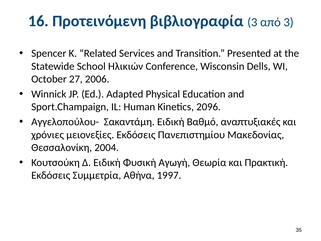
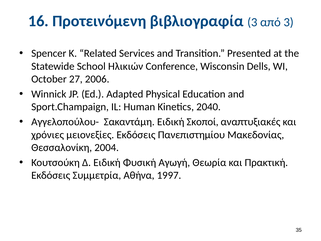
2096: 2096 -> 2040
Βαθμό: Βαθμό -> Σκοποί
